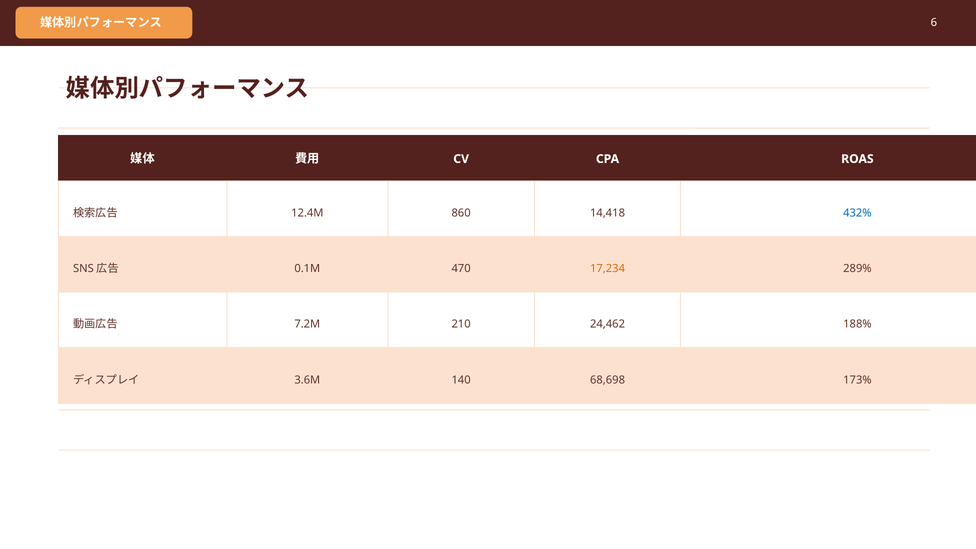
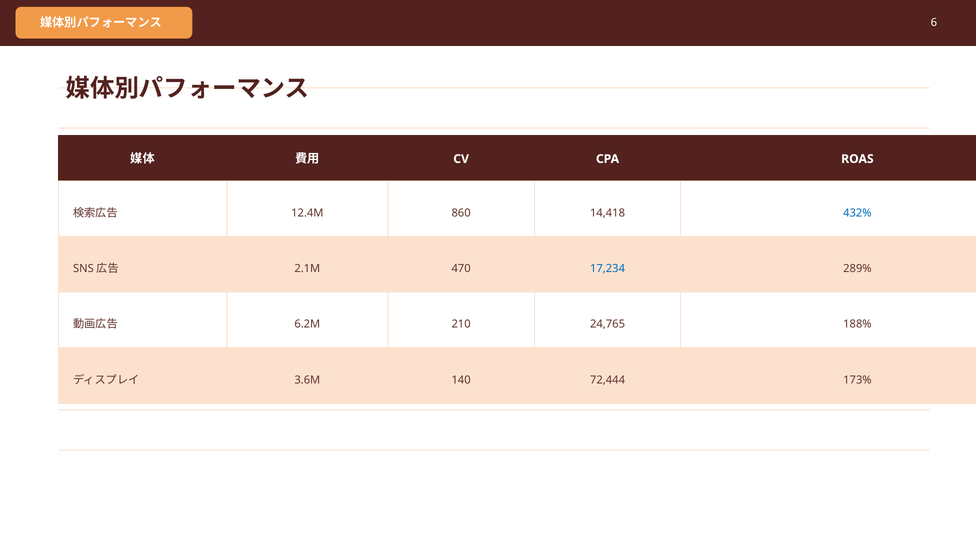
0.1M: 0.1M -> 2.1M
17,234 colour: orange -> blue
7.2M: 7.2M -> 6.2M
24,462: 24,462 -> 24,765
68,698: 68,698 -> 72,444
